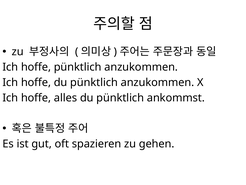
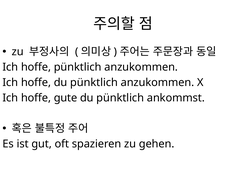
alles: alles -> gute
